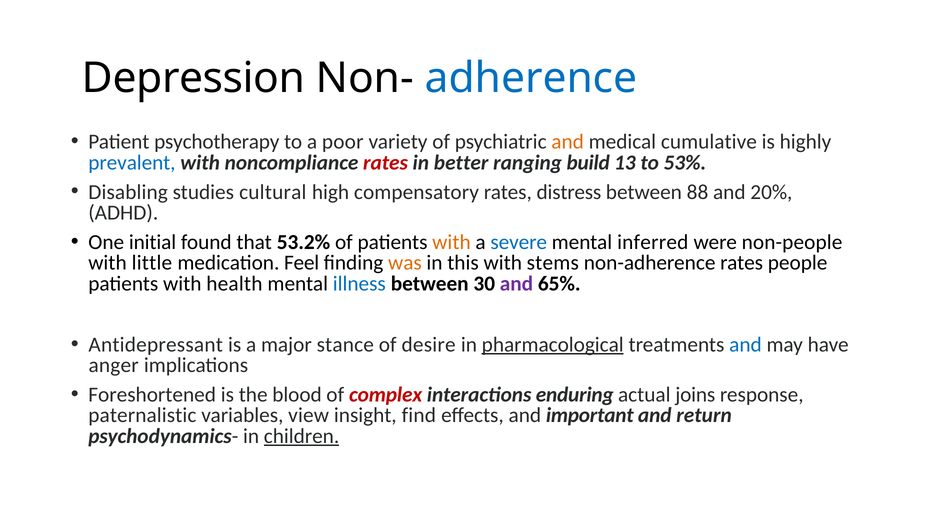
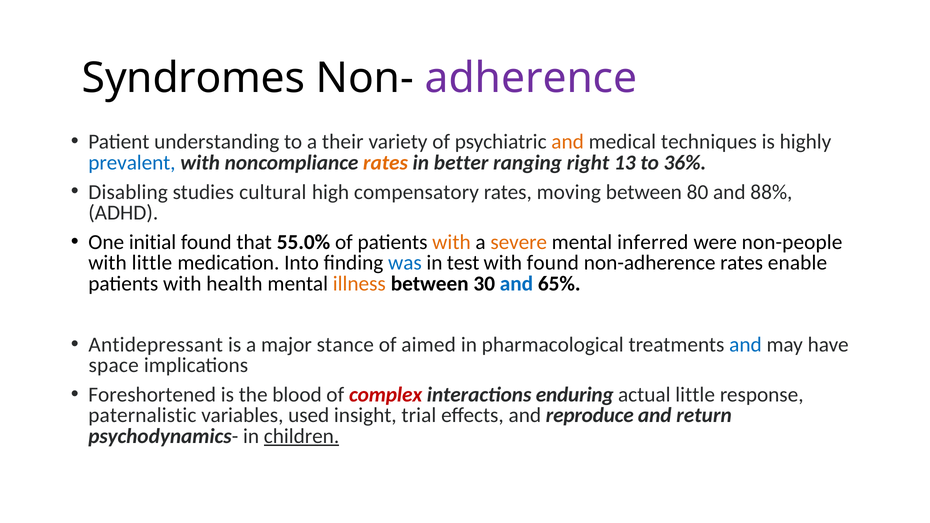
Depression: Depression -> Syndromes
adherence colour: blue -> purple
psychotherapy: psychotherapy -> understanding
poor: poor -> their
cumulative: cumulative -> techniques
rates at (386, 163) colour: red -> orange
build: build -> right
53%: 53% -> 36%
distress: distress -> moving
88: 88 -> 80
20%: 20% -> 88%
53.2%: 53.2% -> 55.0%
severe colour: blue -> orange
Feel: Feel -> Into
was colour: orange -> blue
this: this -> test
with stems: stems -> found
people: people -> enable
illness colour: blue -> orange
and at (516, 284) colour: purple -> blue
desire: desire -> aimed
pharmacological underline: present -> none
anger: anger -> space
actual joins: joins -> little
view: view -> used
find: find -> trial
important: important -> reproduce
